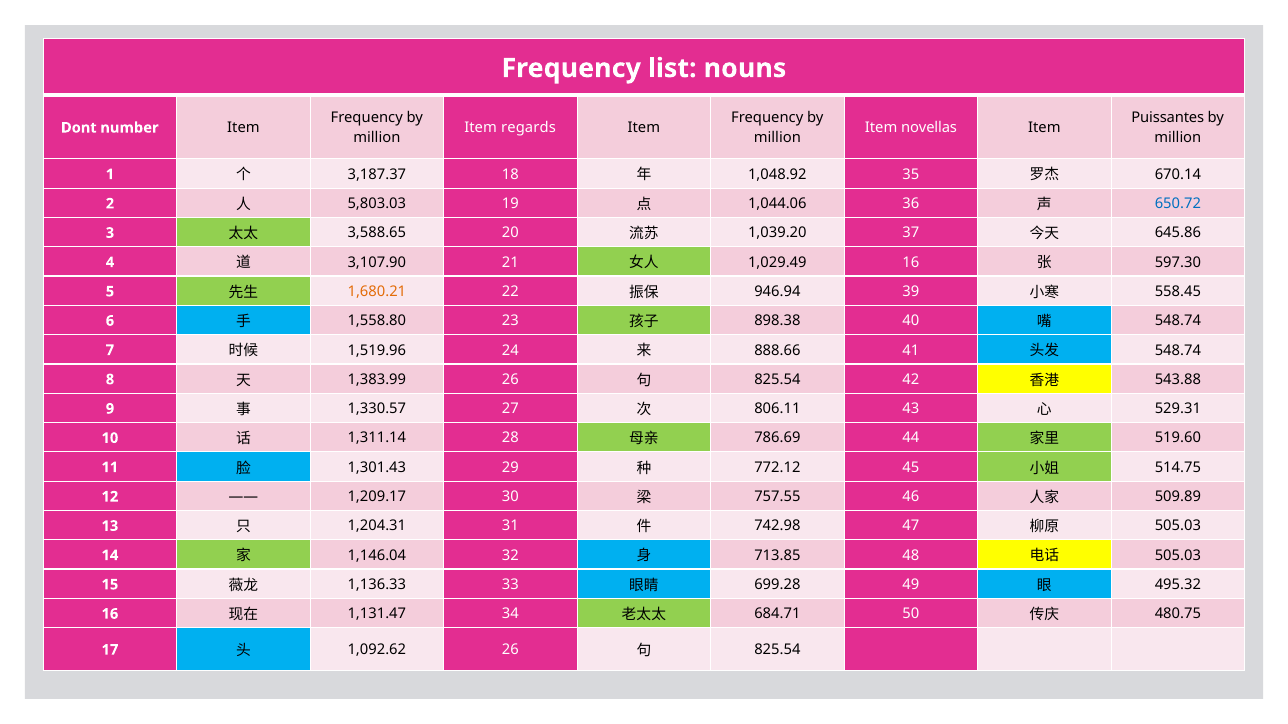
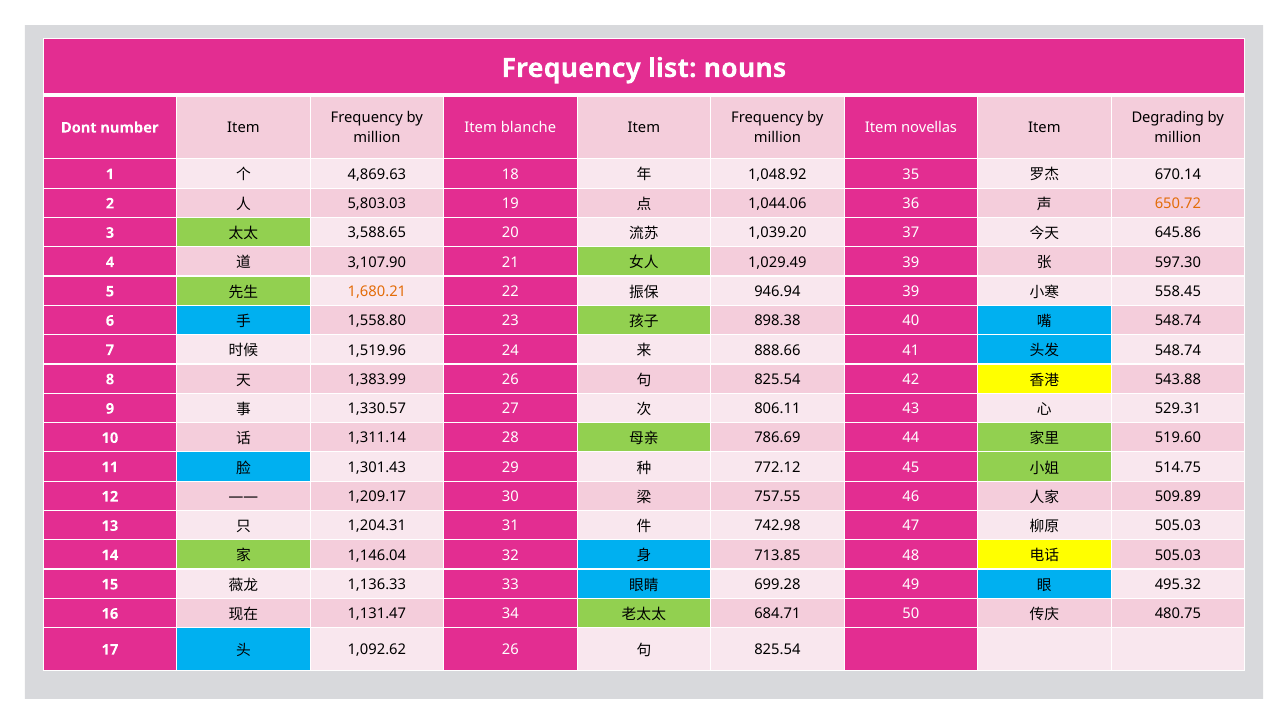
Puissantes: Puissantes -> Degrading
regards: regards -> blanche
3,187.37: 3,187.37 -> 4,869.63
650.72 colour: blue -> orange
1,029.49 16: 16 -> 39
